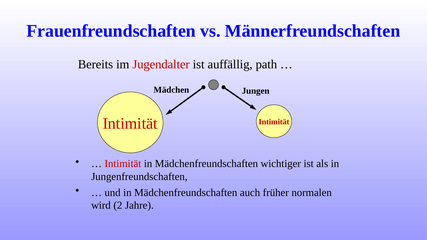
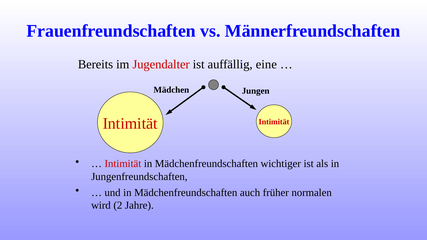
path: path -> eine
